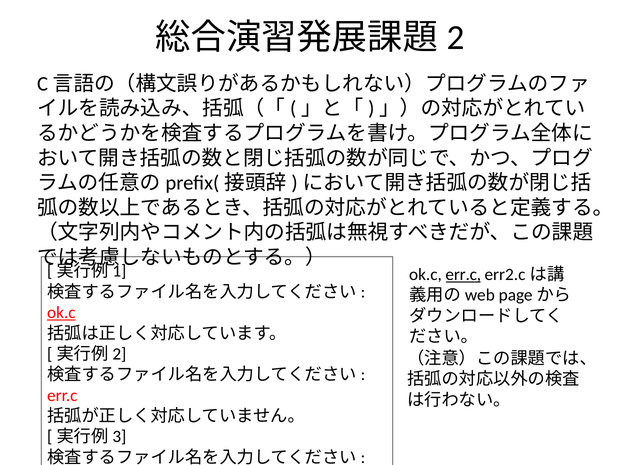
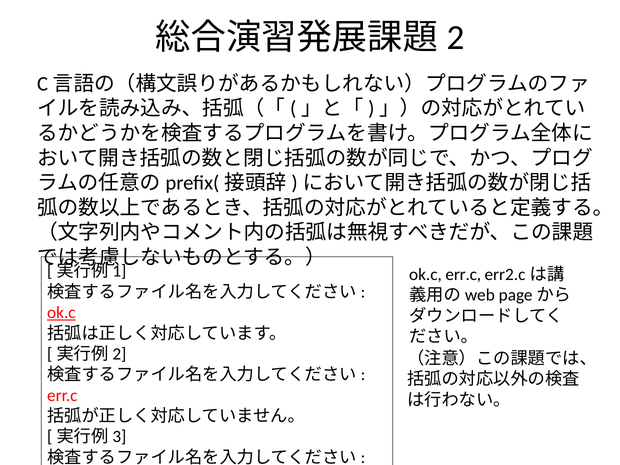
err.c at (463, 275) underline: present -> none
